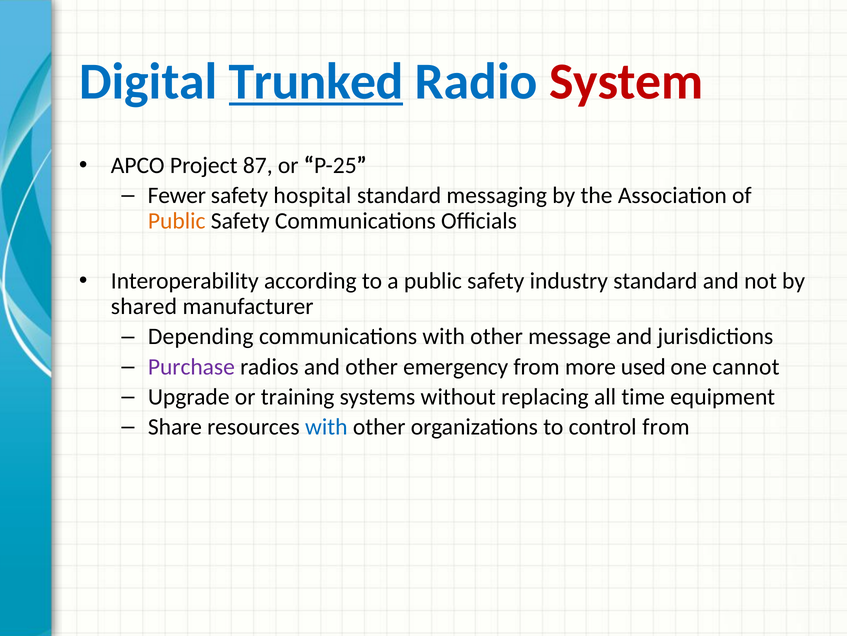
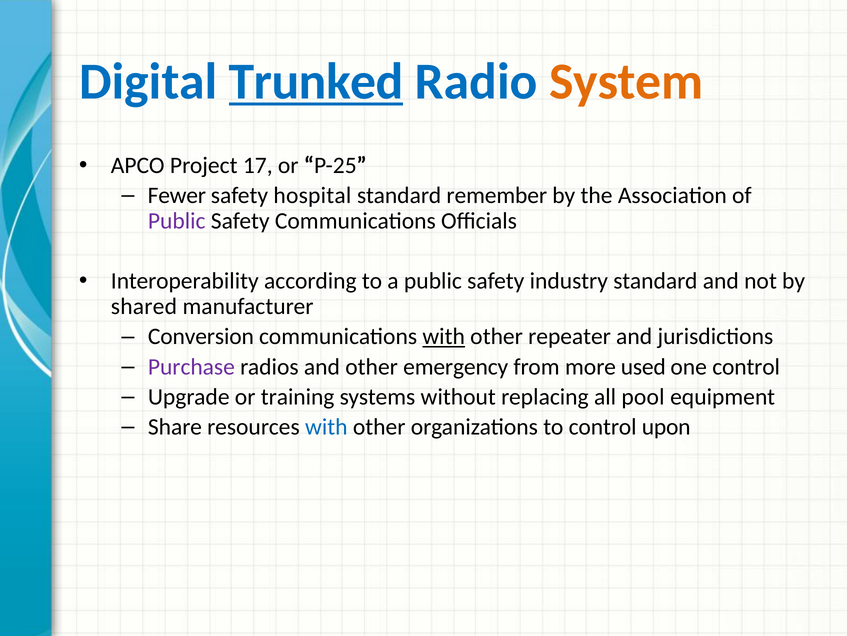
System colour: red -> orange
87: 87 -> 17
messaging: messaging -> remember
Public at (177, 221) colour: orange -> purple
Depending: Depending -> Conversion
with at (444, 336) underline: none -> present
message: message -> repeater
one cannot: cannot -> control
time: time -> pool
control from: from -> upon
